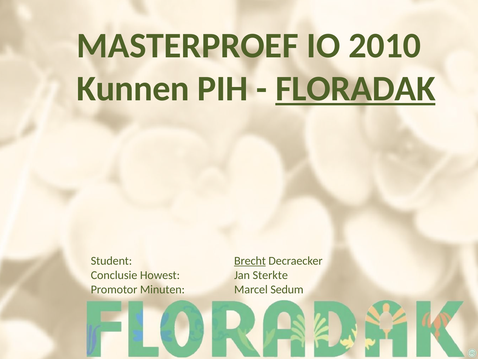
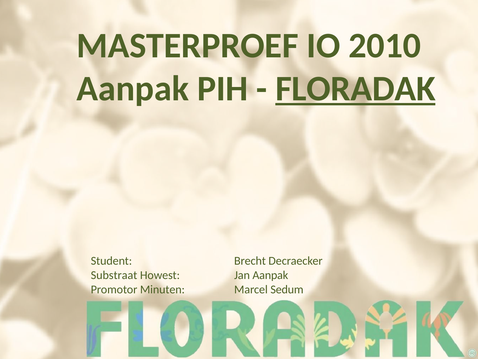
Kunnen at (133, 89): Kunnen -> Aanpak
Brecht underline: present -> none
Conclusie: Conclusie -> Substraat
Jan Sterkte: Sterkte -> Aanpak
